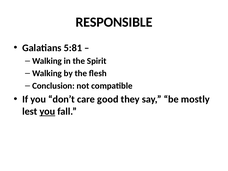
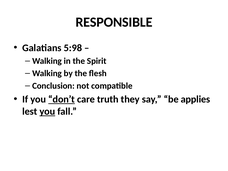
5:81: 5:81 -> 5:98
don’t underline: none -> present
good: good -> truth
mostly: mostly -> applies
